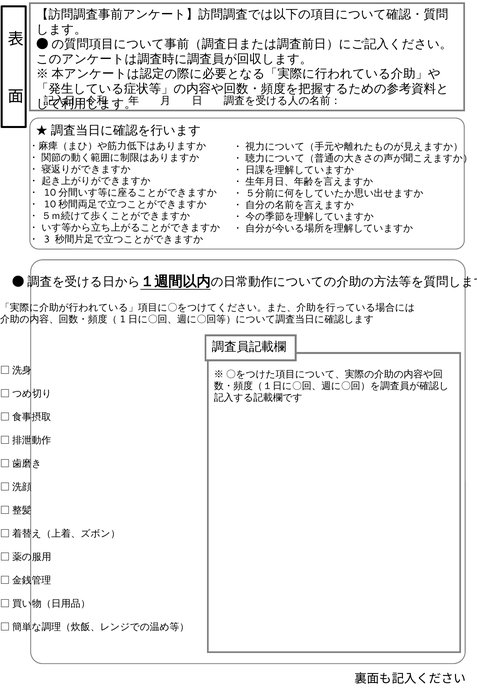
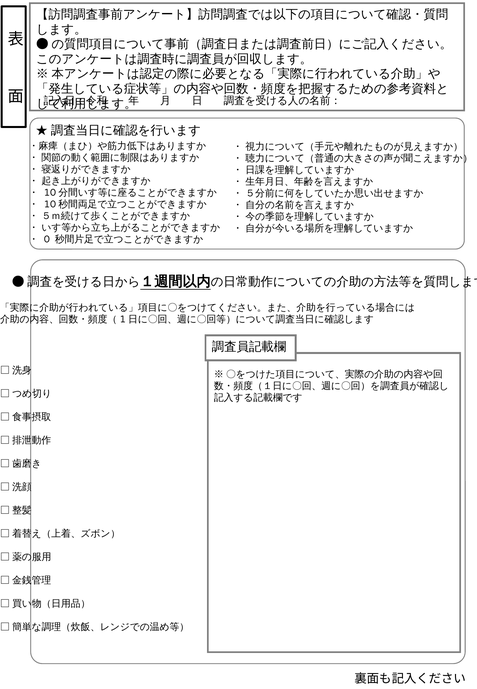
3: 3 -> 0
